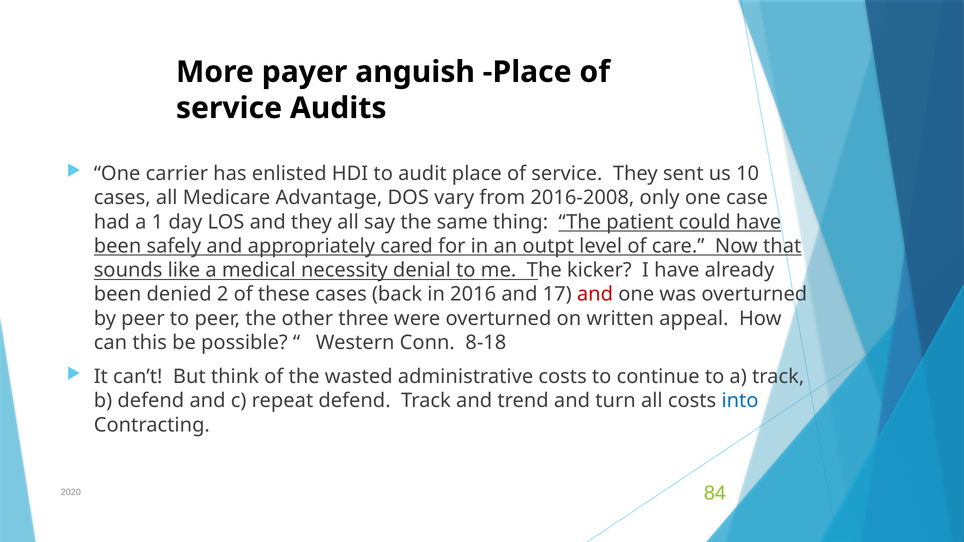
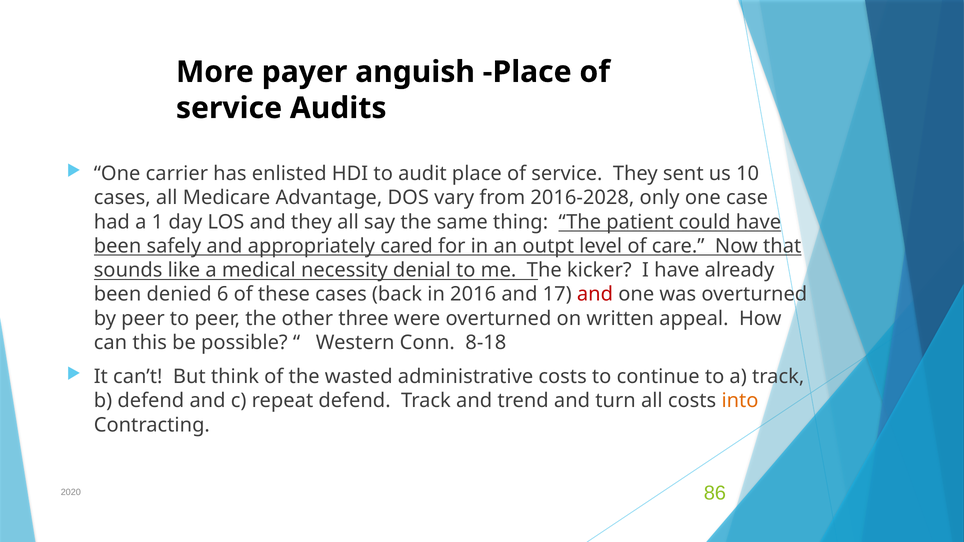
2016-2008: 2016-2008 -> 2016-2028
2: 2 -> 6
into colour: blue -> orange
84: 84 -> 86
